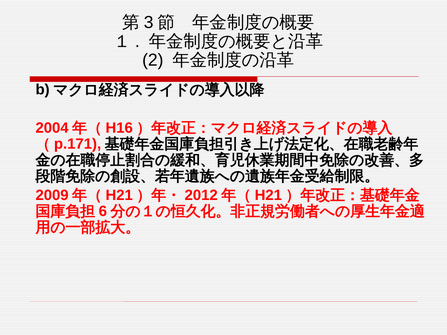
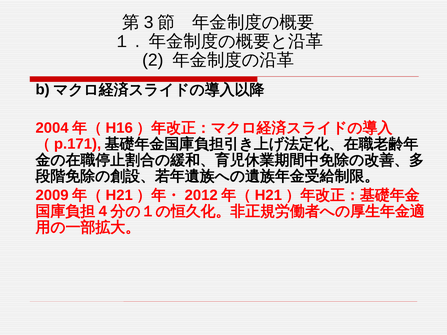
6: 6 -> 4
